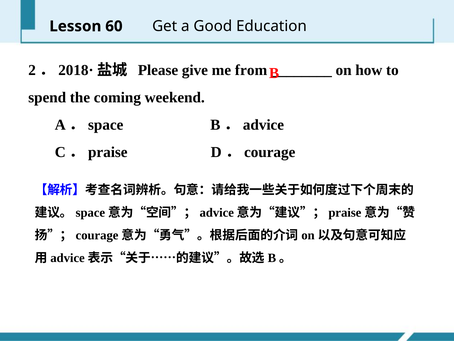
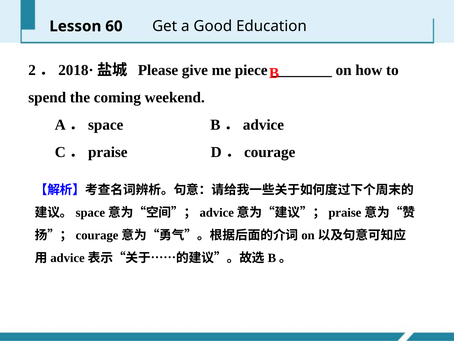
from: from -> piece
